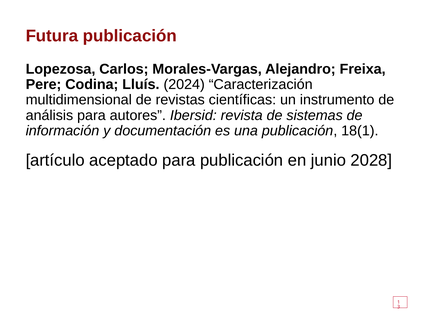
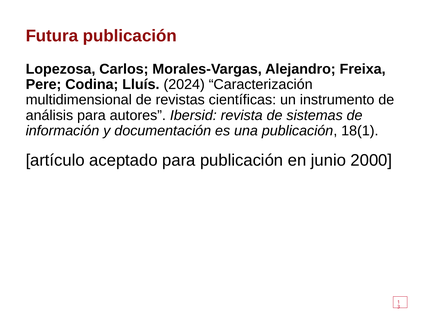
2028: 2028 -> 2000
